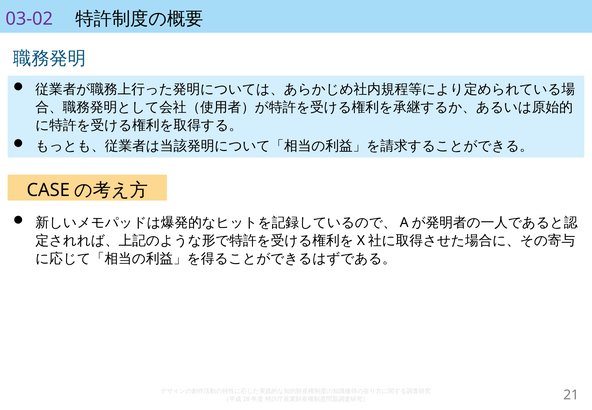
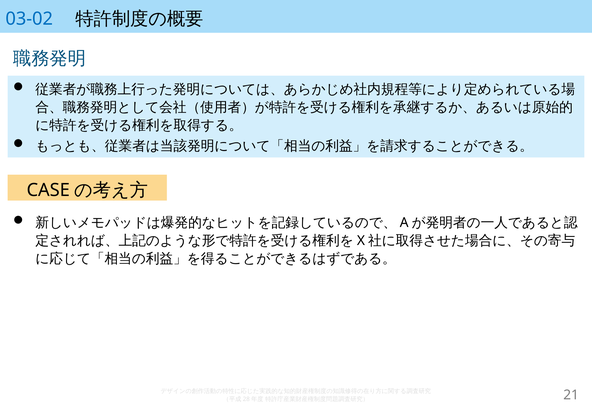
03-02 colour: purple -> blue
